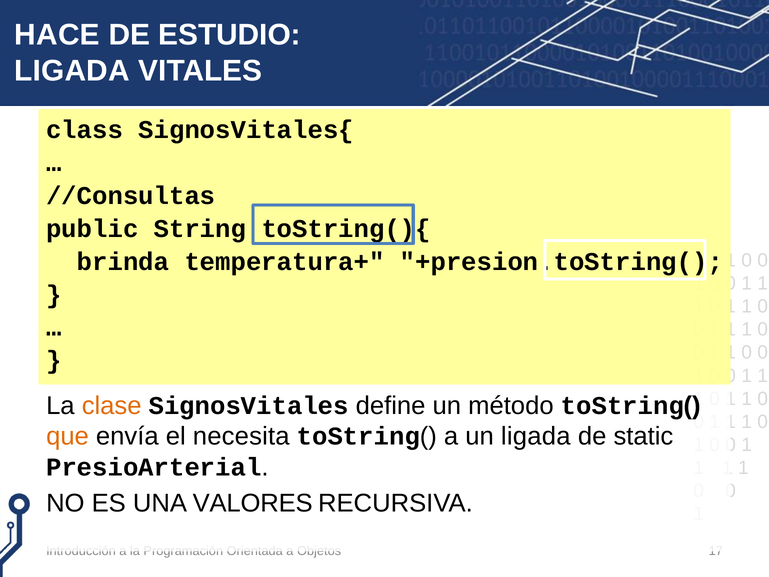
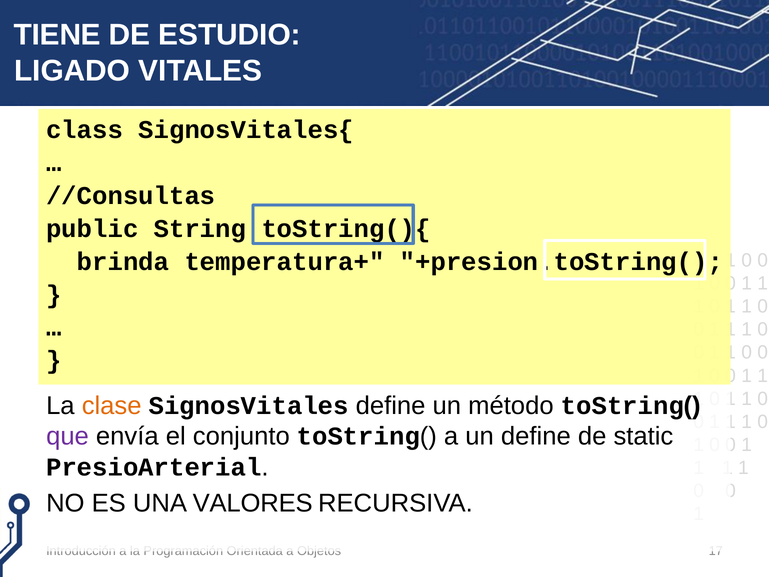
HACE: HACE -> TIENE
LIGADA at (72, 71): LIGADA -> LIGADO
que colour: orange -> purple
necesita: necesita -> conjunto
un ligada: ligada -> define
